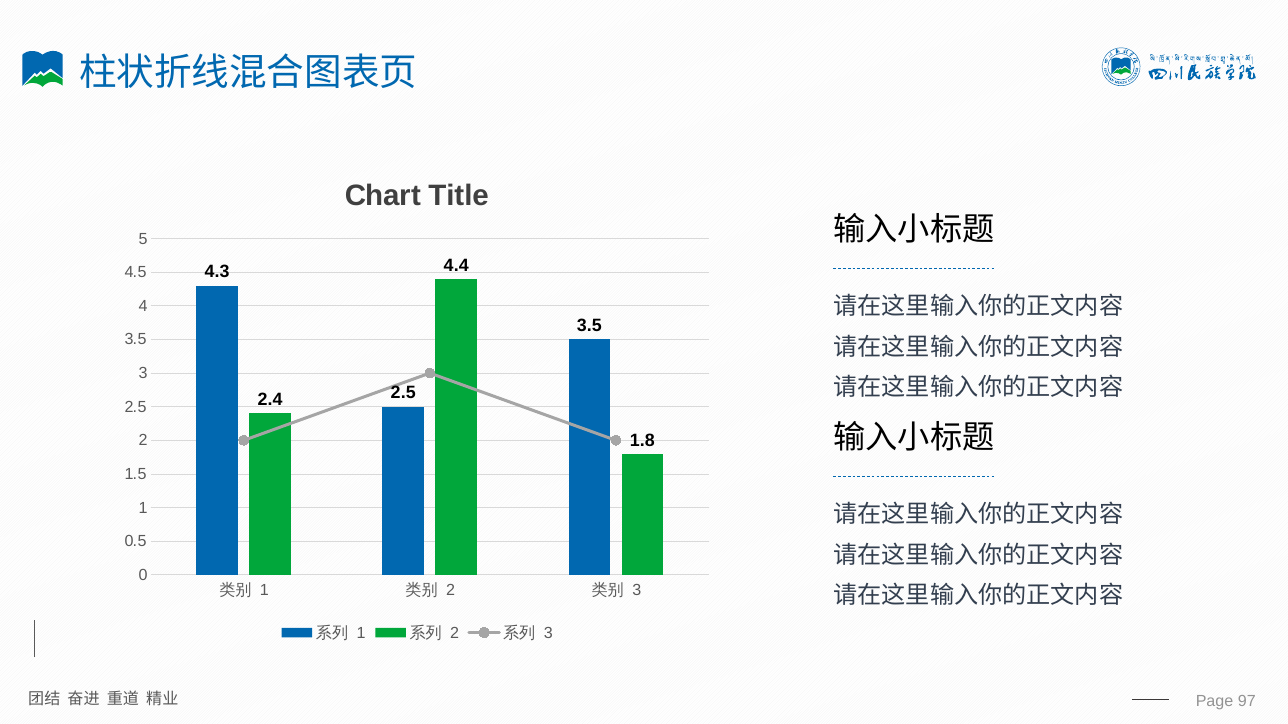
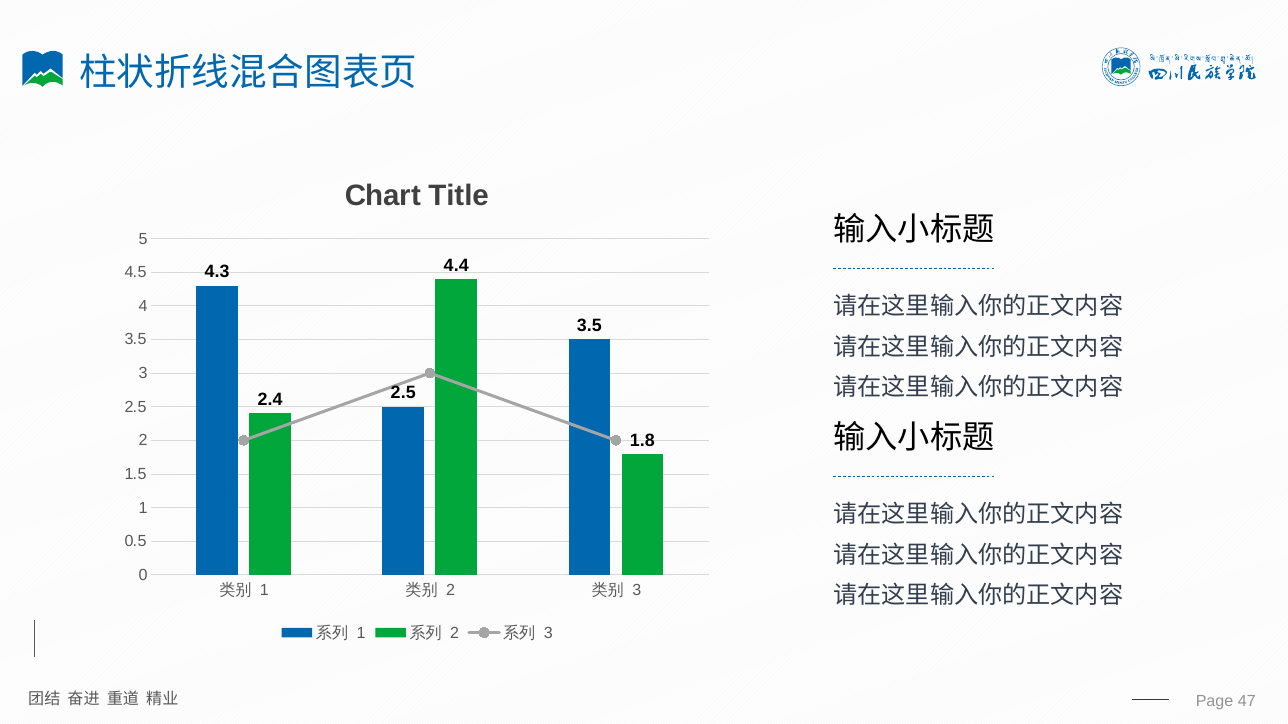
97: 97 -> 47
